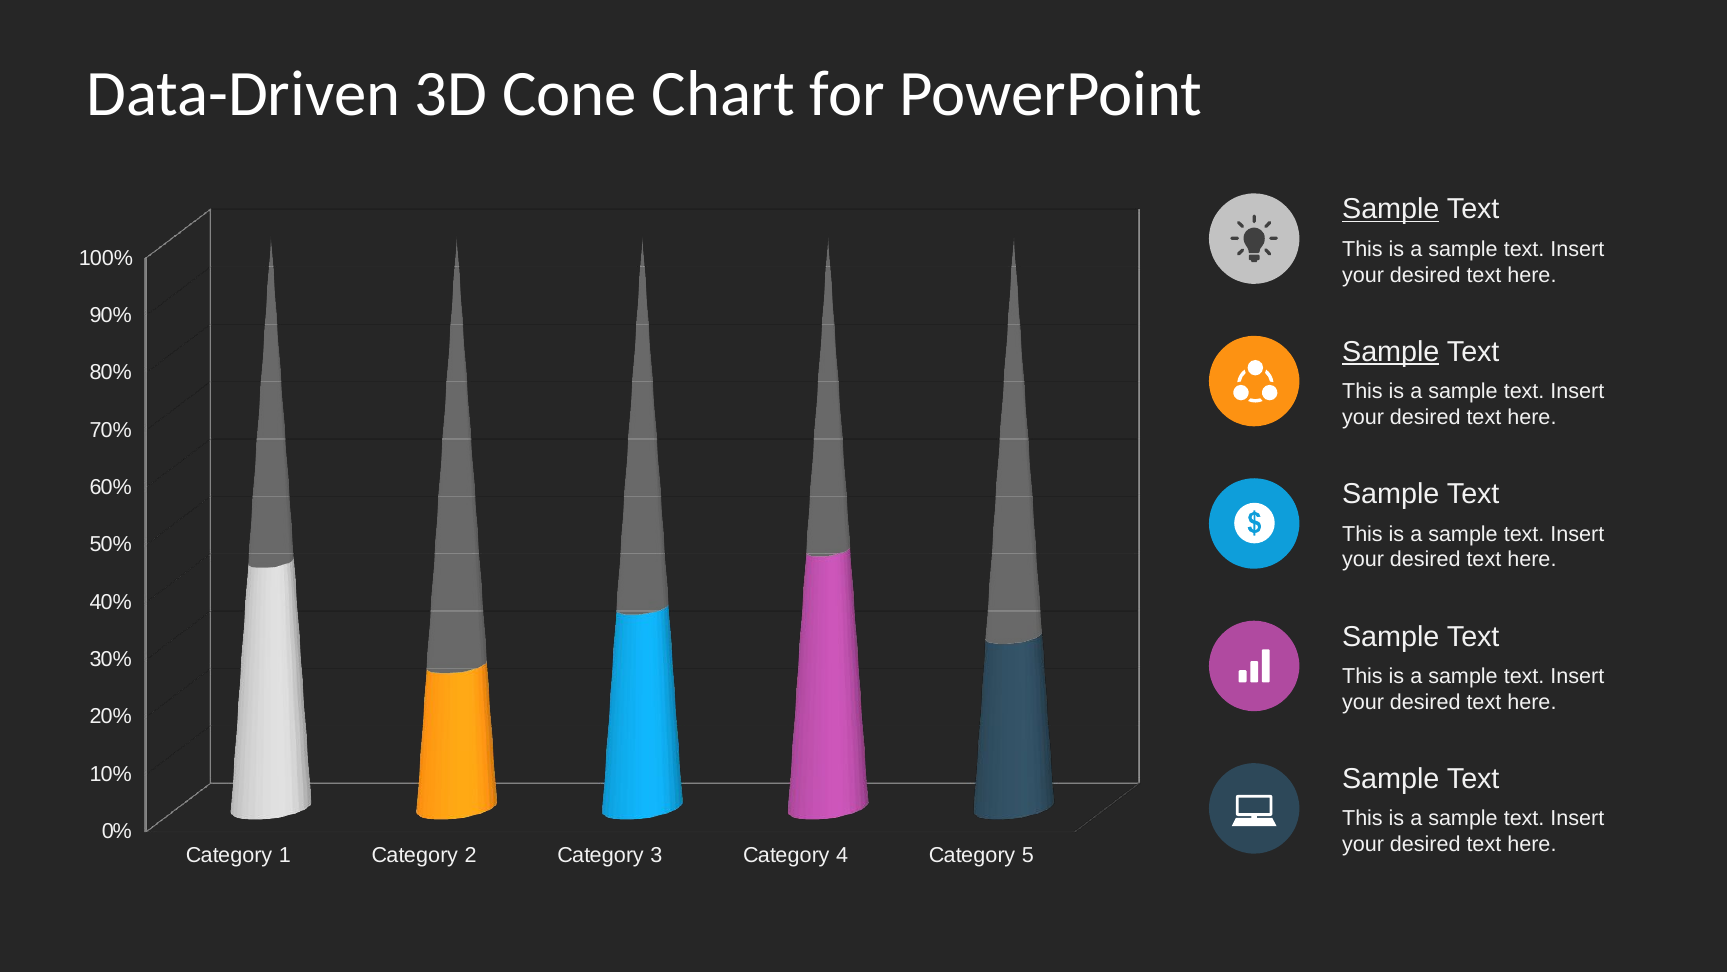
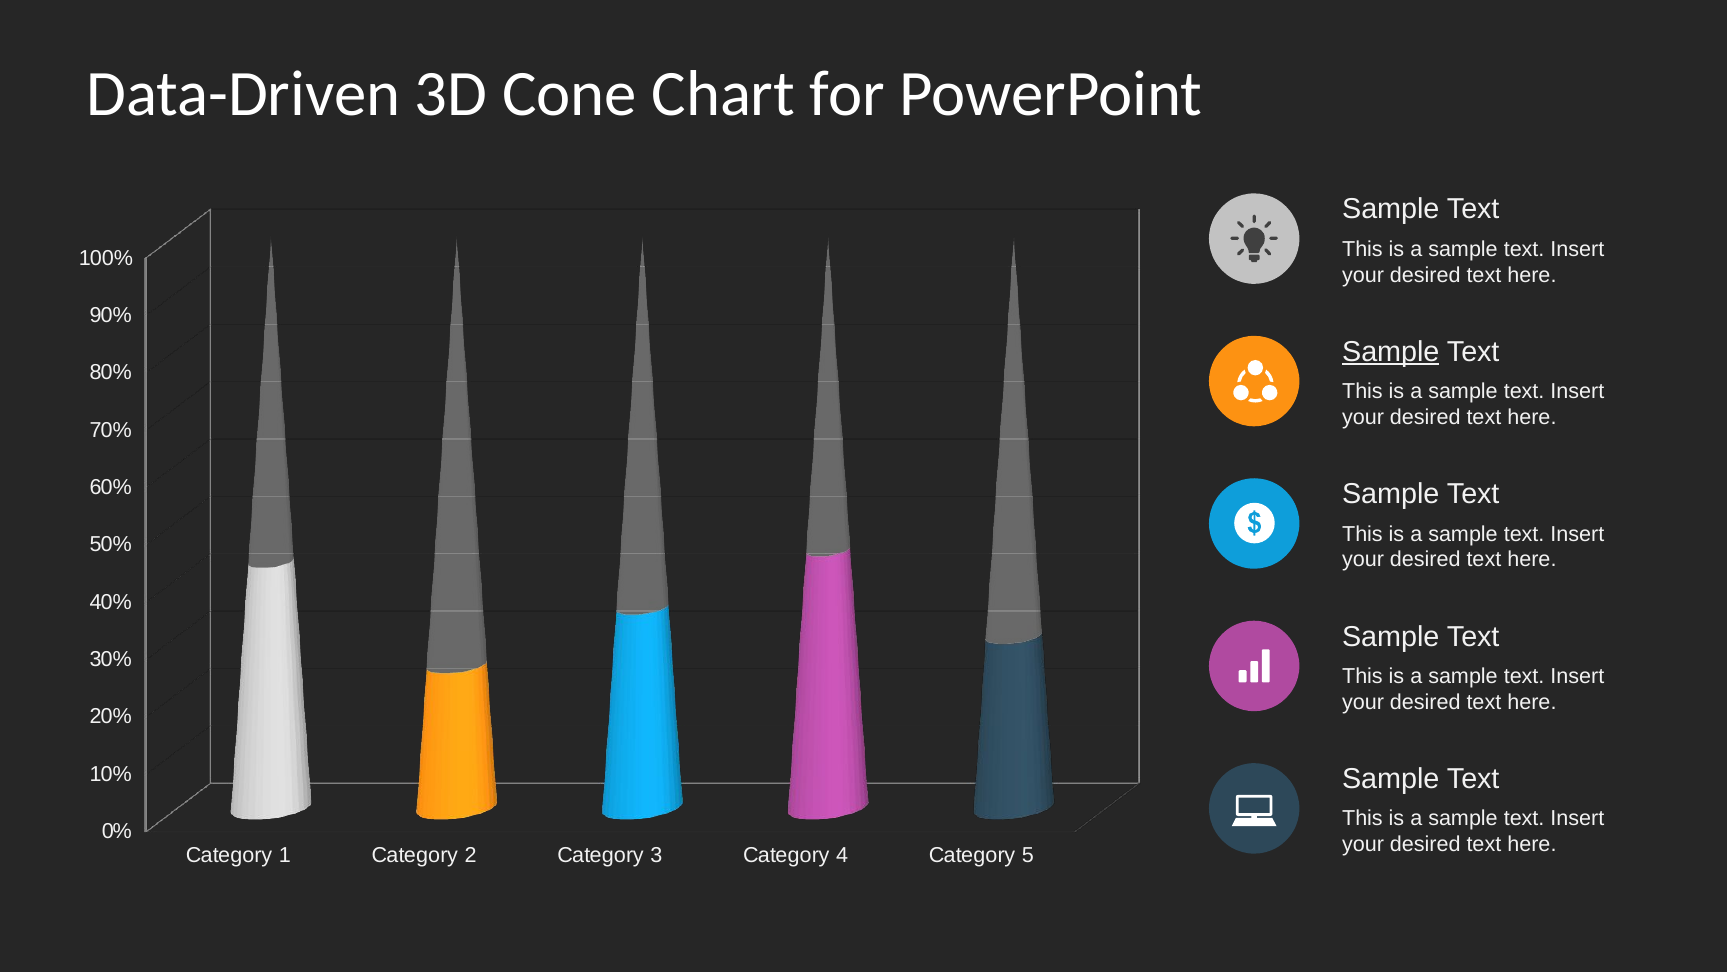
Sample at (1391, 209) underline: present -> none
